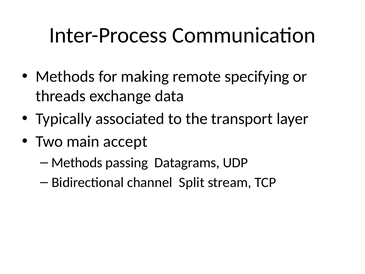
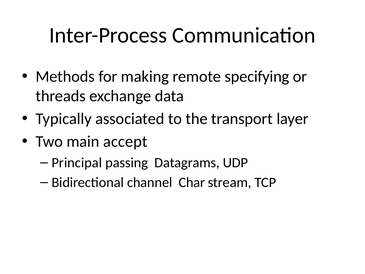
Methods at (77, 162): Methods -> Principal
Split: Split -> Char
